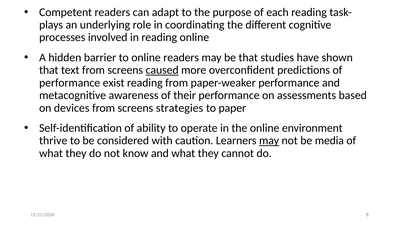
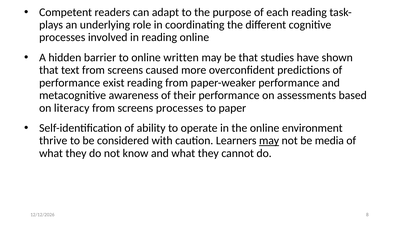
online readers: readers -> written
caused underline: present -> none
devices: devices -> literacy
screens strategies: strategies -> processes
